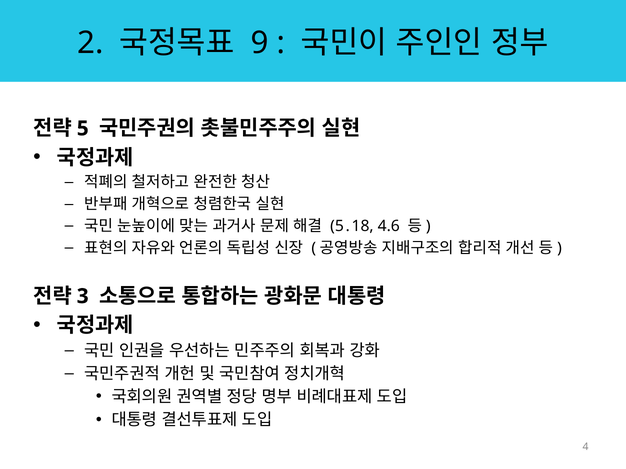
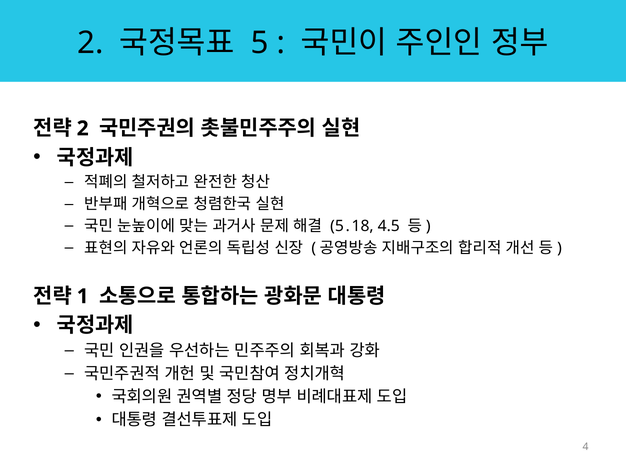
9: 9 -> 5
5 at (83, 129): 5 -> 2
4.6: 4.6 -> 4.5
3: 3 -> 1
